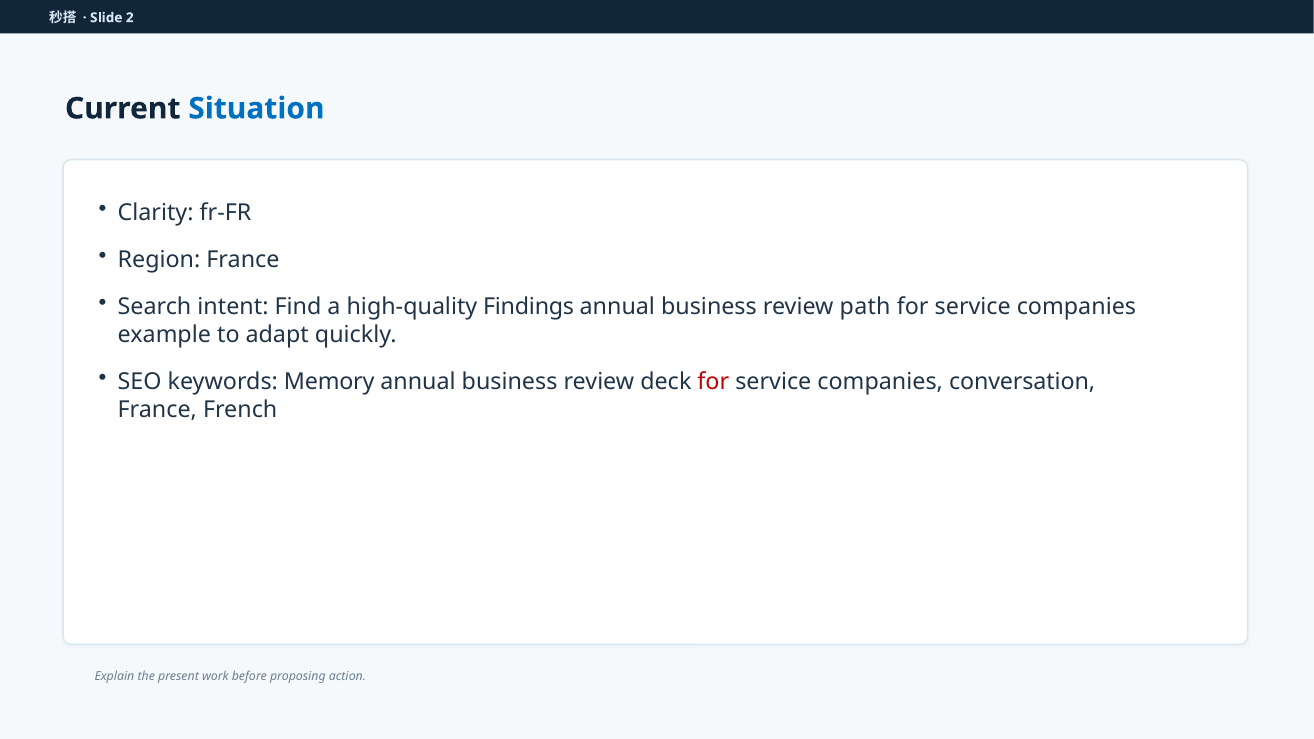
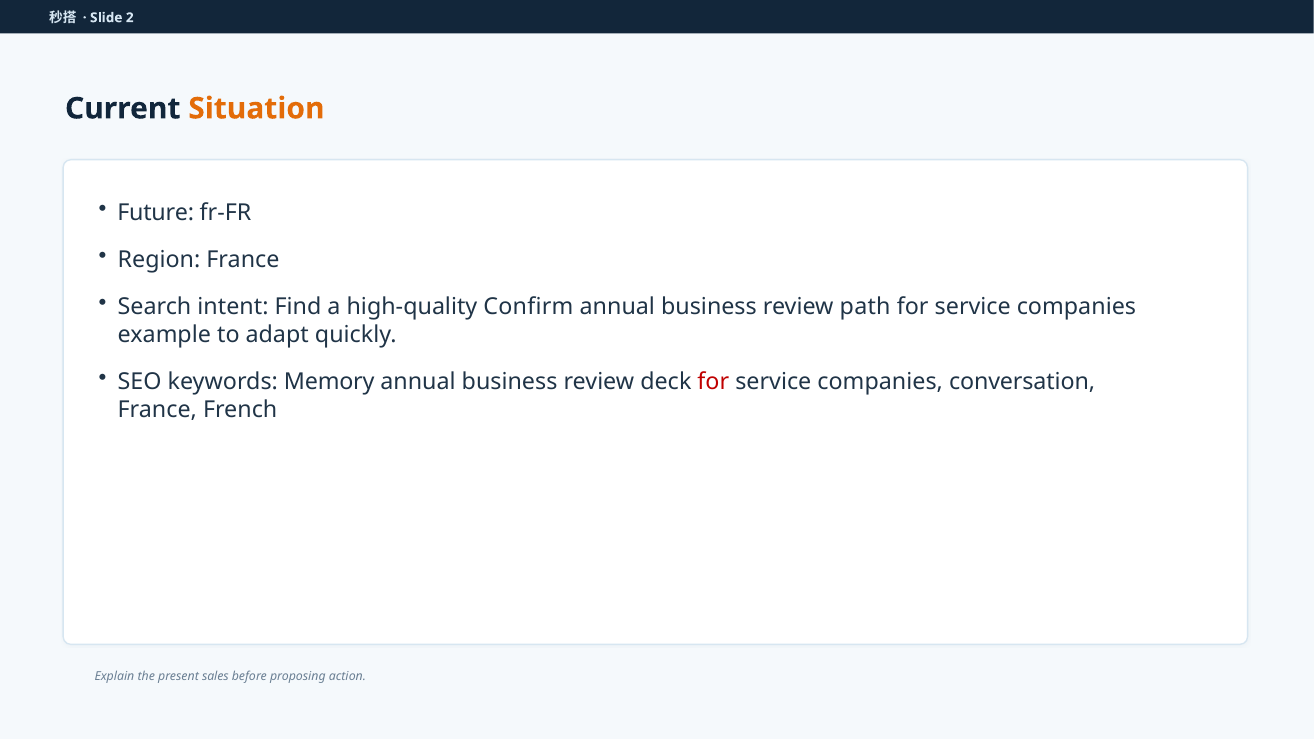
Situation colour: blue -> orange
Clarity: Clarity -> Future
Findings: Findings -> Confirm
work: work -> sales
